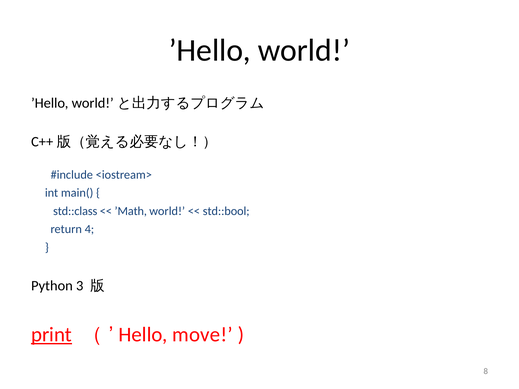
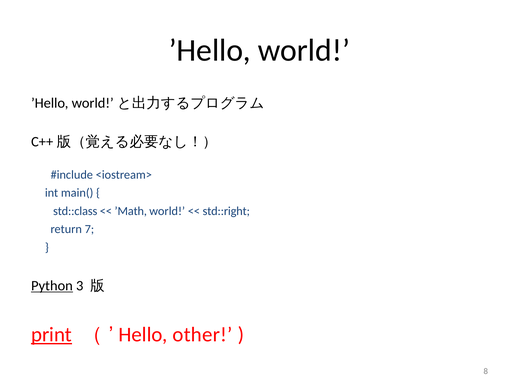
std::bool: std::bool -> std::right
4: 4 -> 7
Python underline: none -> present
move: move -> other
